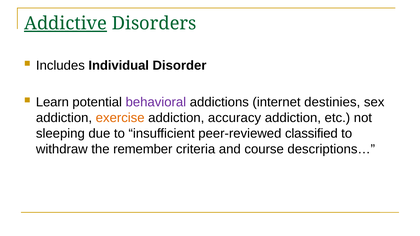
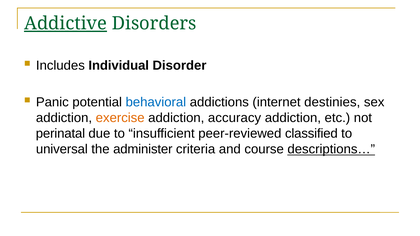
Learn: Learn -> Panic
behavioral colour: purple -> blue
sleeping: sleeping -> perinatal
withdraw: withdraw -> universal
remember: remember -> administer
descriptions… underline: none -> present
